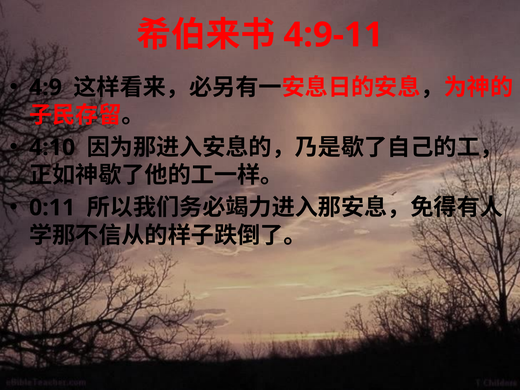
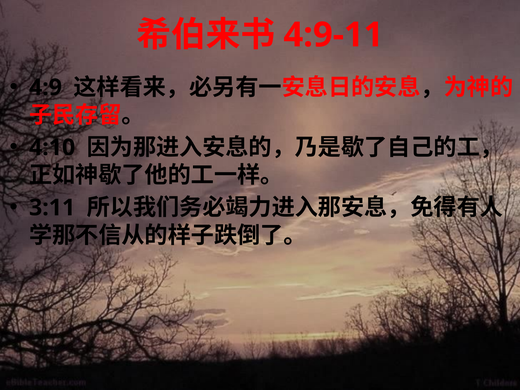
0:11: 0:11 -> 3:11
